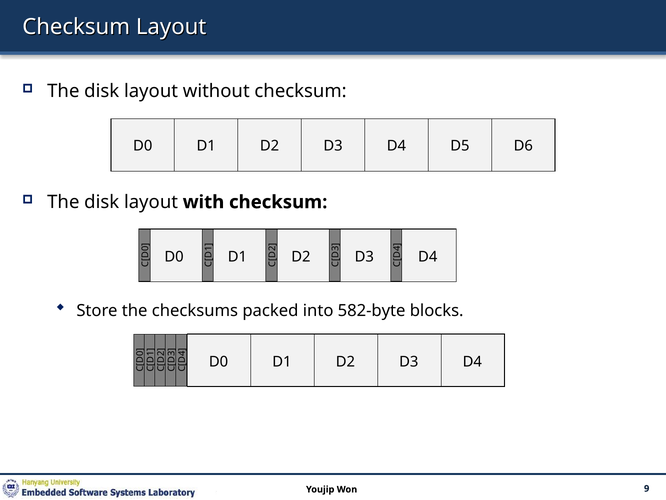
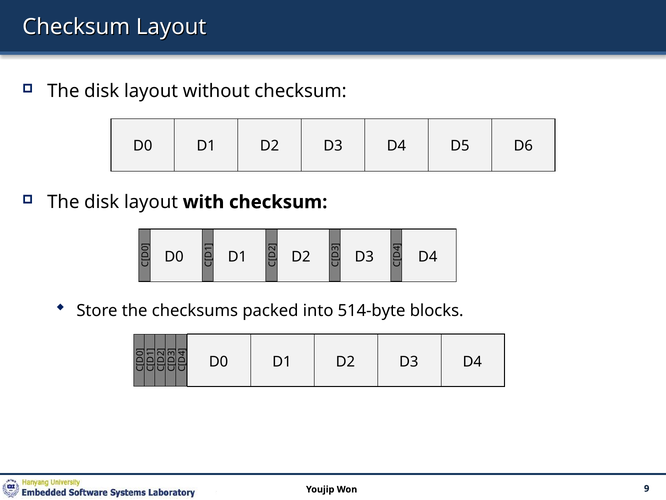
582-byte: 582-byte -> 514-byte
